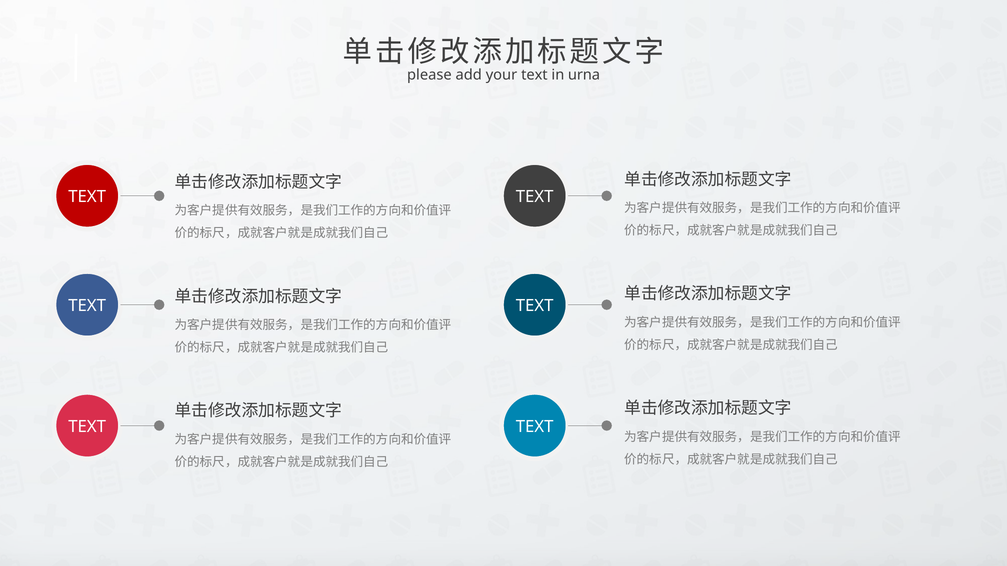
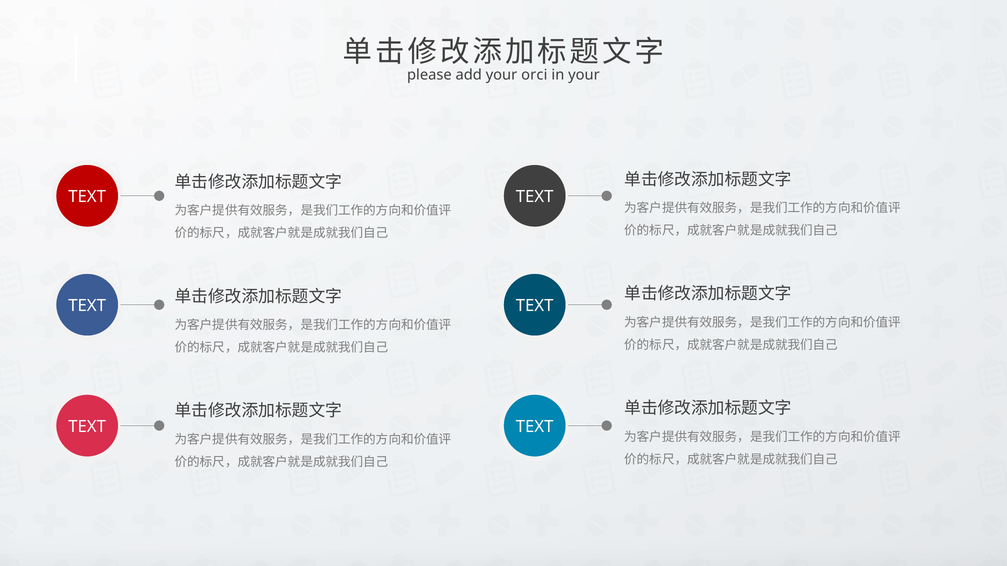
your text: text -> orci
in urna: urna -> your
